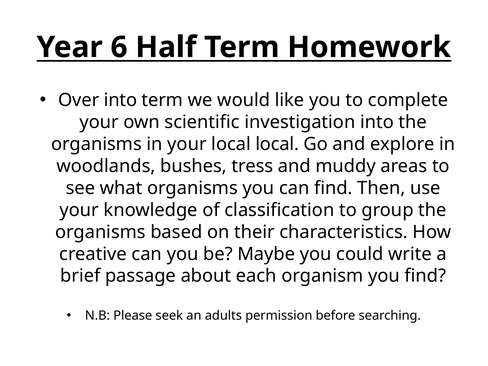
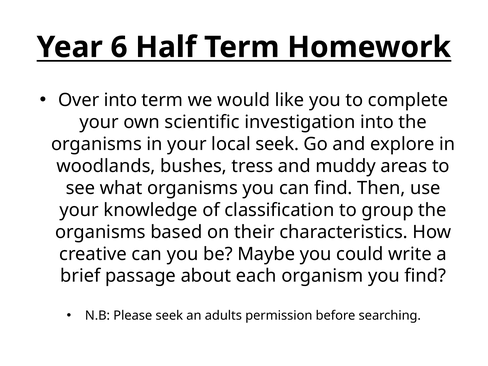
local local: local -> seek
